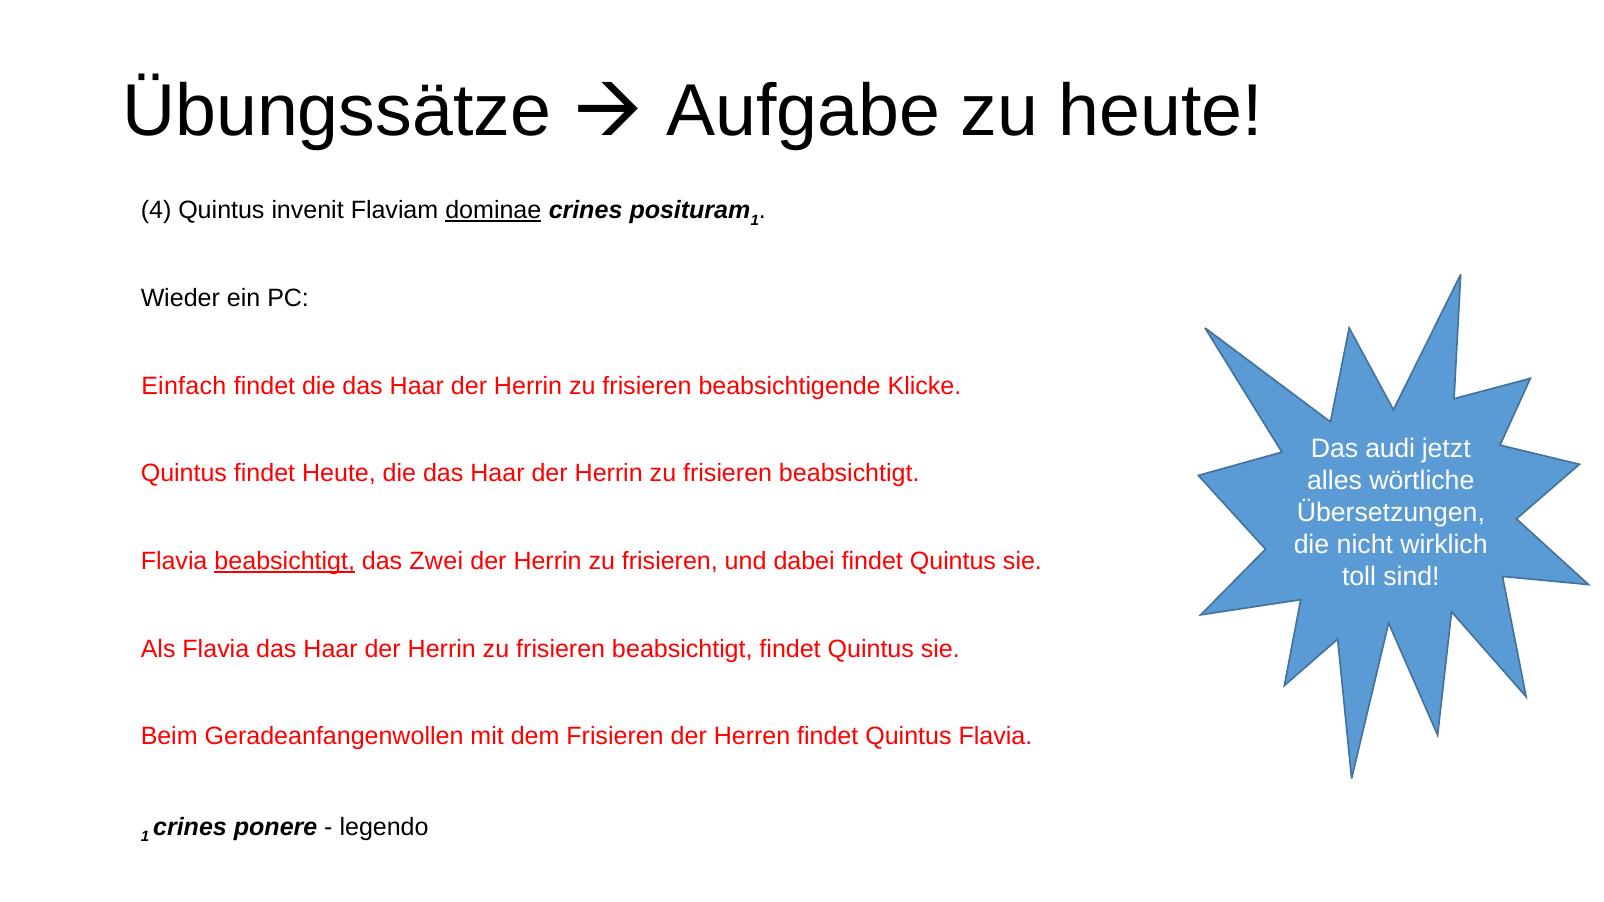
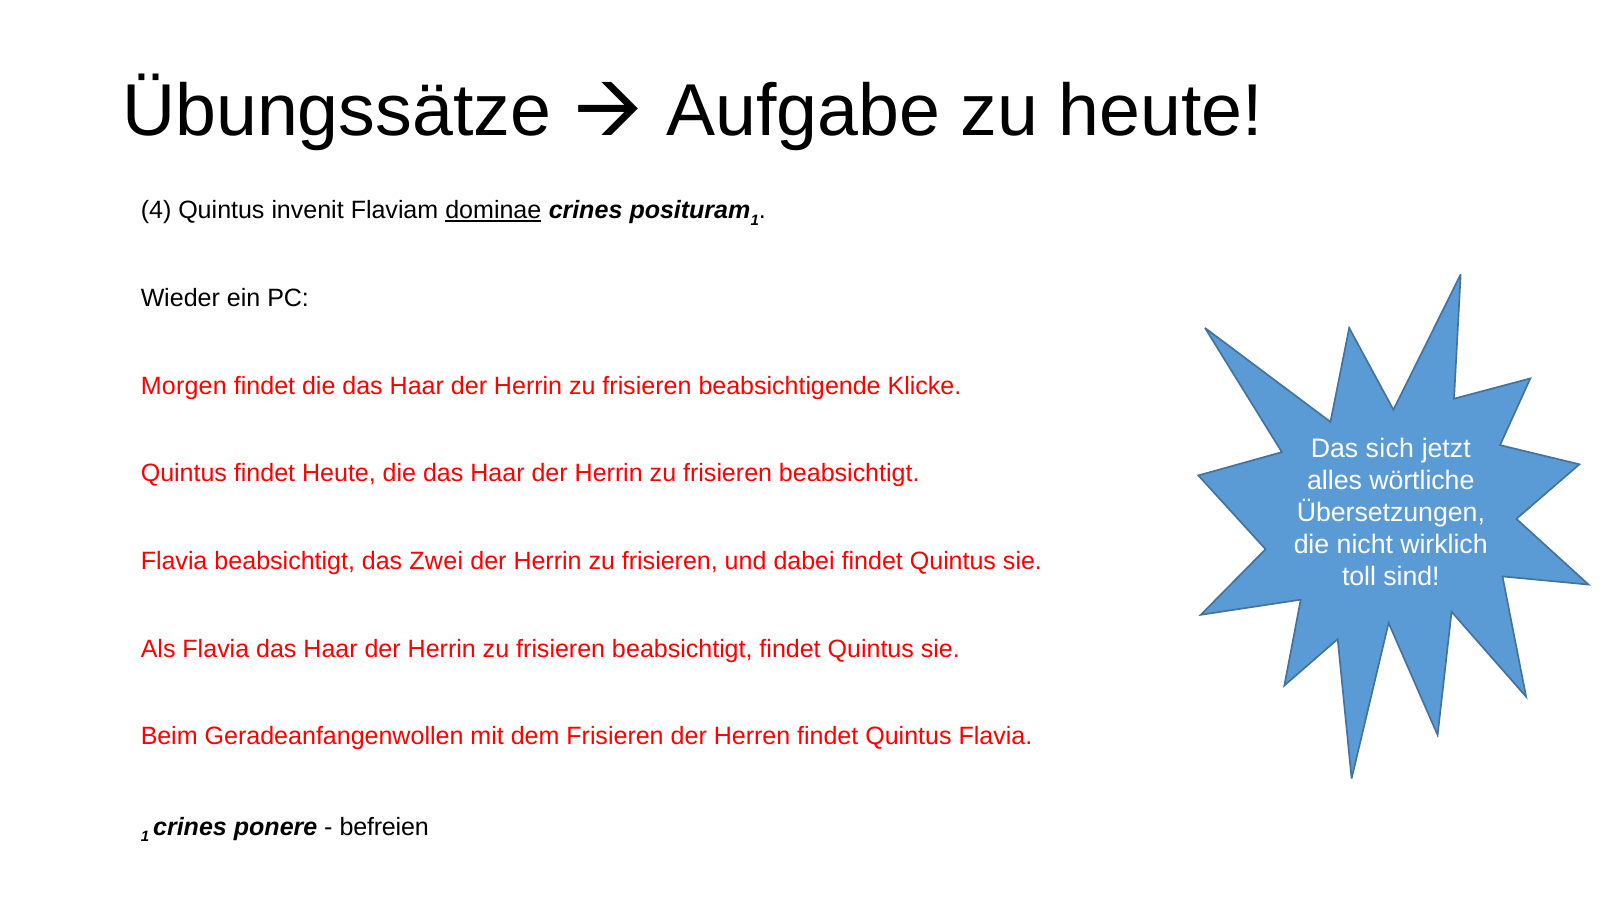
Einfach: Einfach -> Morgen
audi: audi -> sich
beabsichtigt at (285, 561) underline: present -> none
legendo: legendo -> befreien
